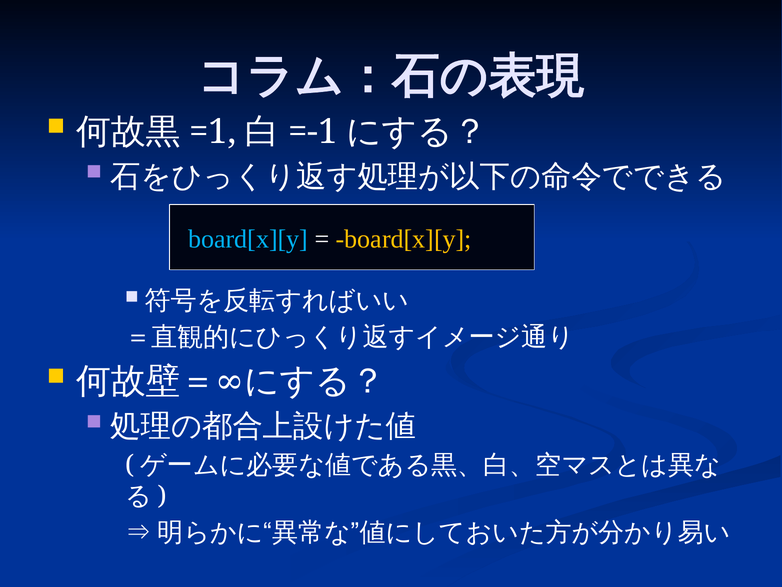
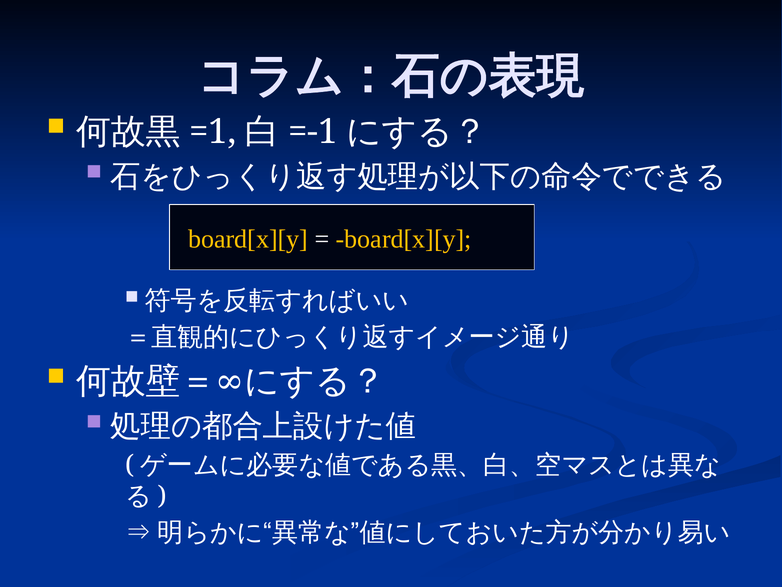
board[x][y at (248, 239) colour: light blue -> yellow
